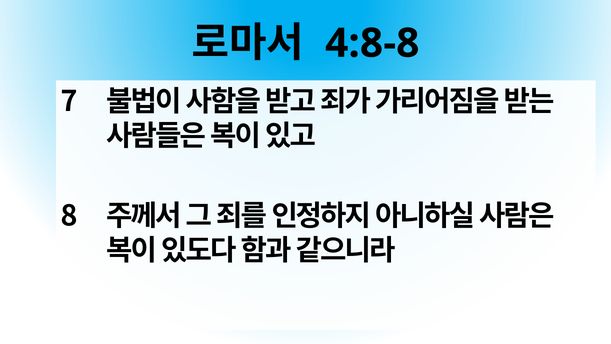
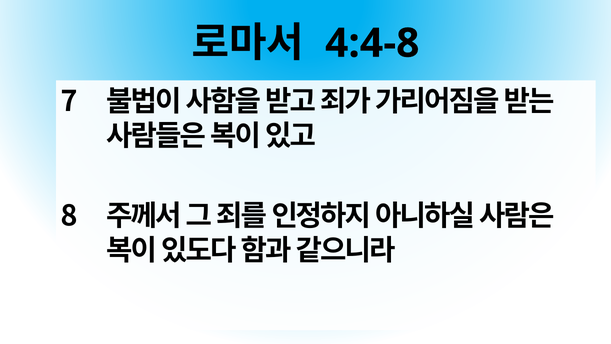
4:8-8: 4:8-8 -> 4:4-8
